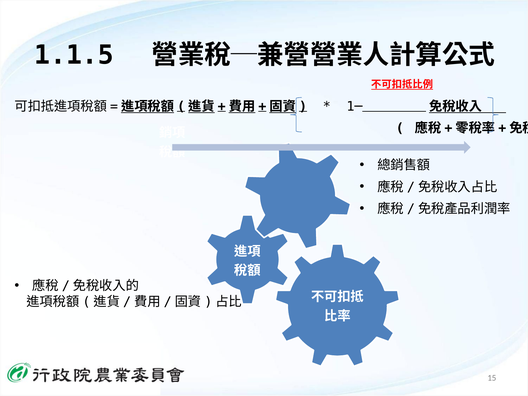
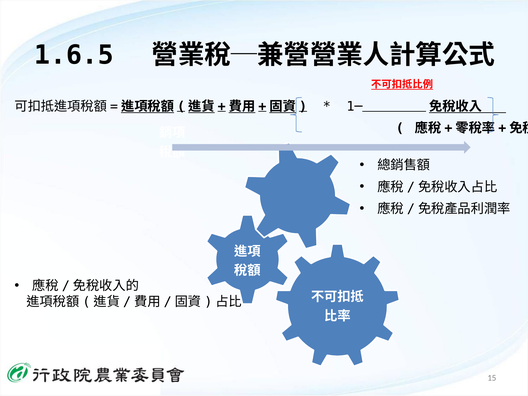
1.1.5: 1.1.5 -> 1.6.5
